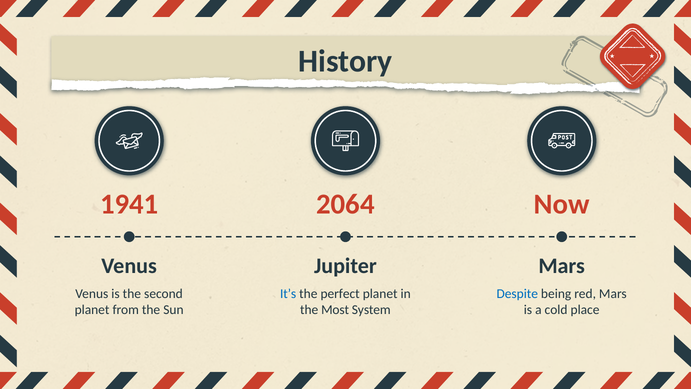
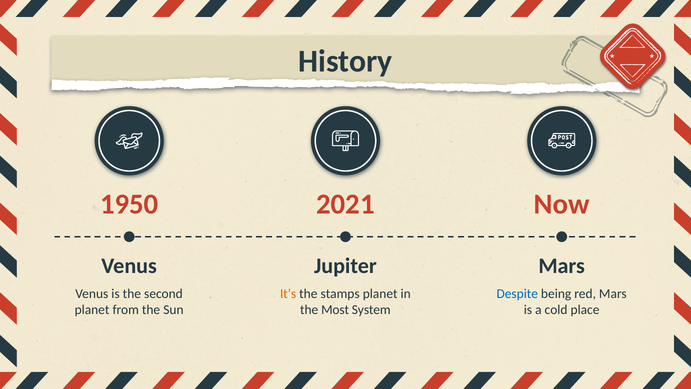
1941: 1941 -> 1950
2064: 2064 -> 2021
It’s colour: blue -> orange
perfect: perfect -> stamps
